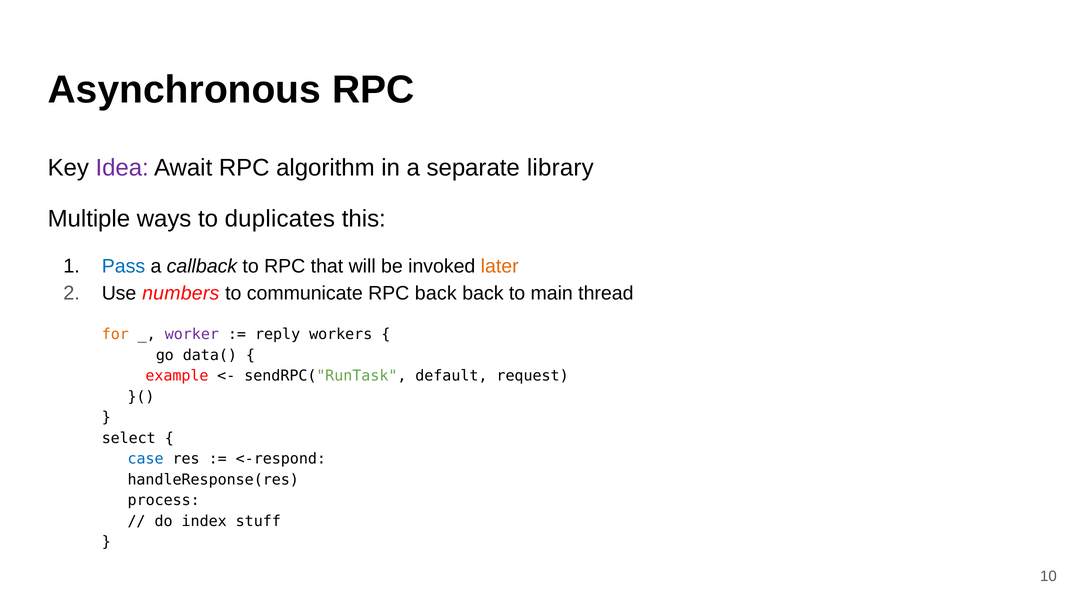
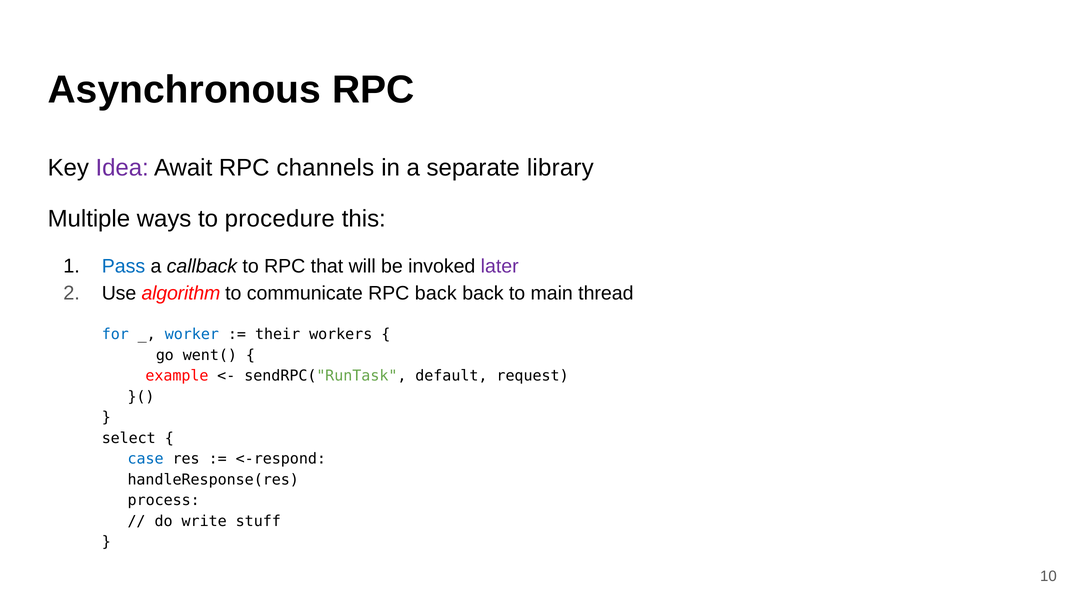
algorithm: algorithm -> channels
duplicates: duplicates -> procedure
later colour: orange -> purple
numbers: numbers -> algorithm
for colour: orange -> blue
worker colour: purple -> blue
reply: reply -> their
data(: data( -> went(
index: index -> write
